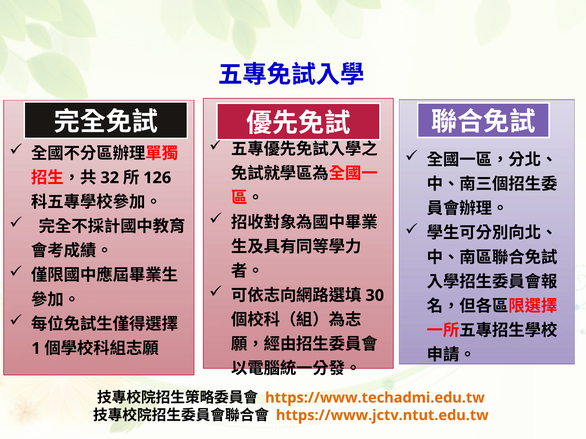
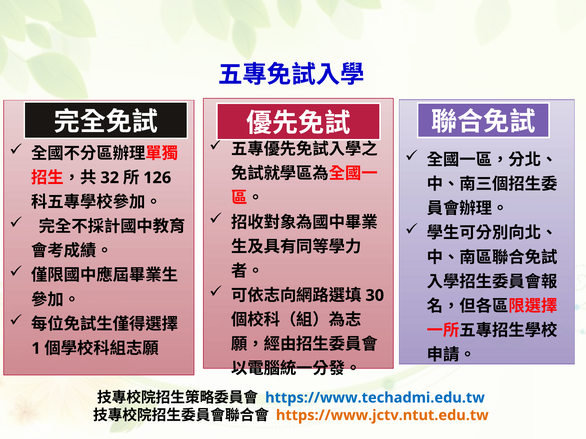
https://www.techadmi.edu.tw colour: orange -> blue
